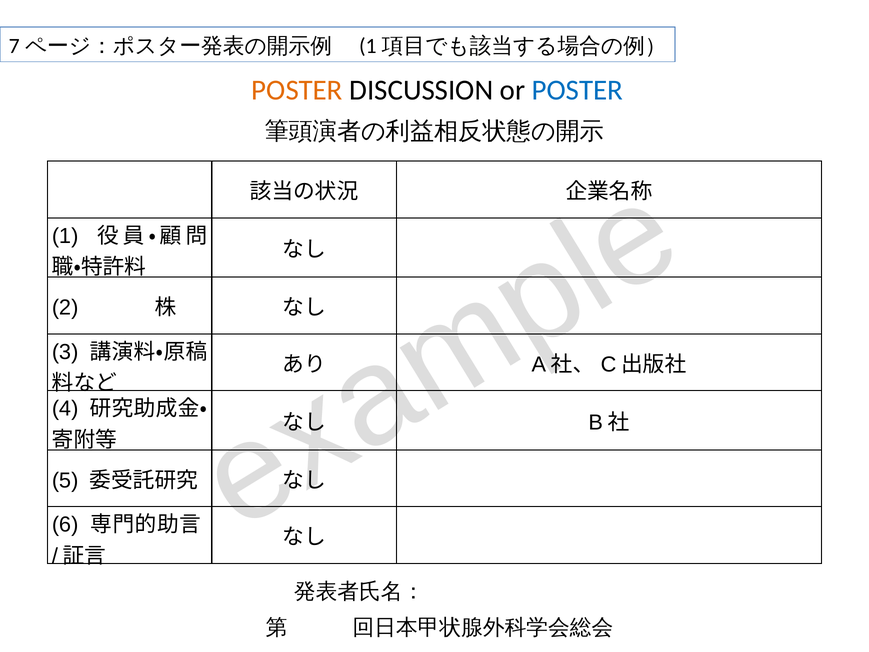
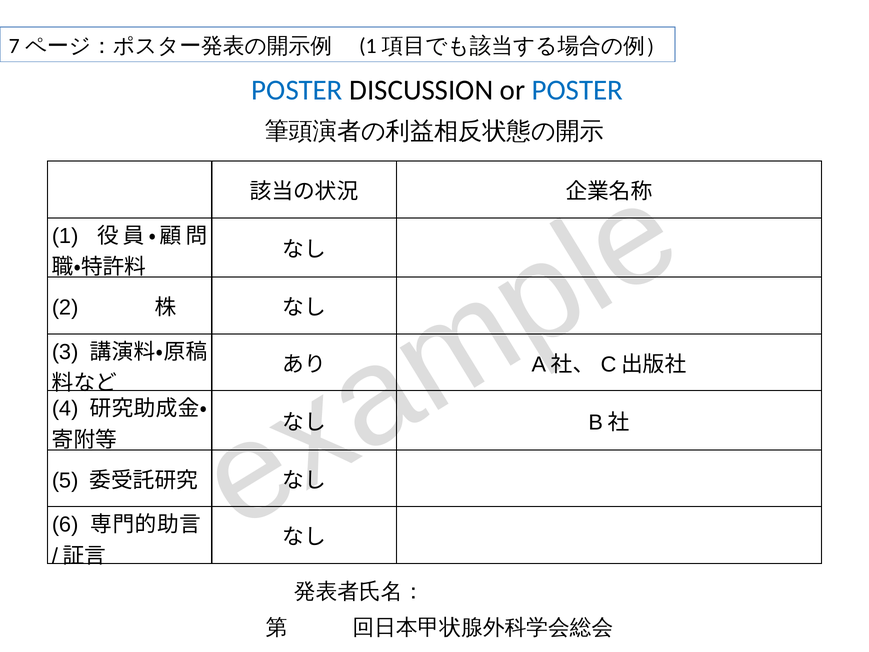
POSTER at (297, 90) colour: orange -> blue
